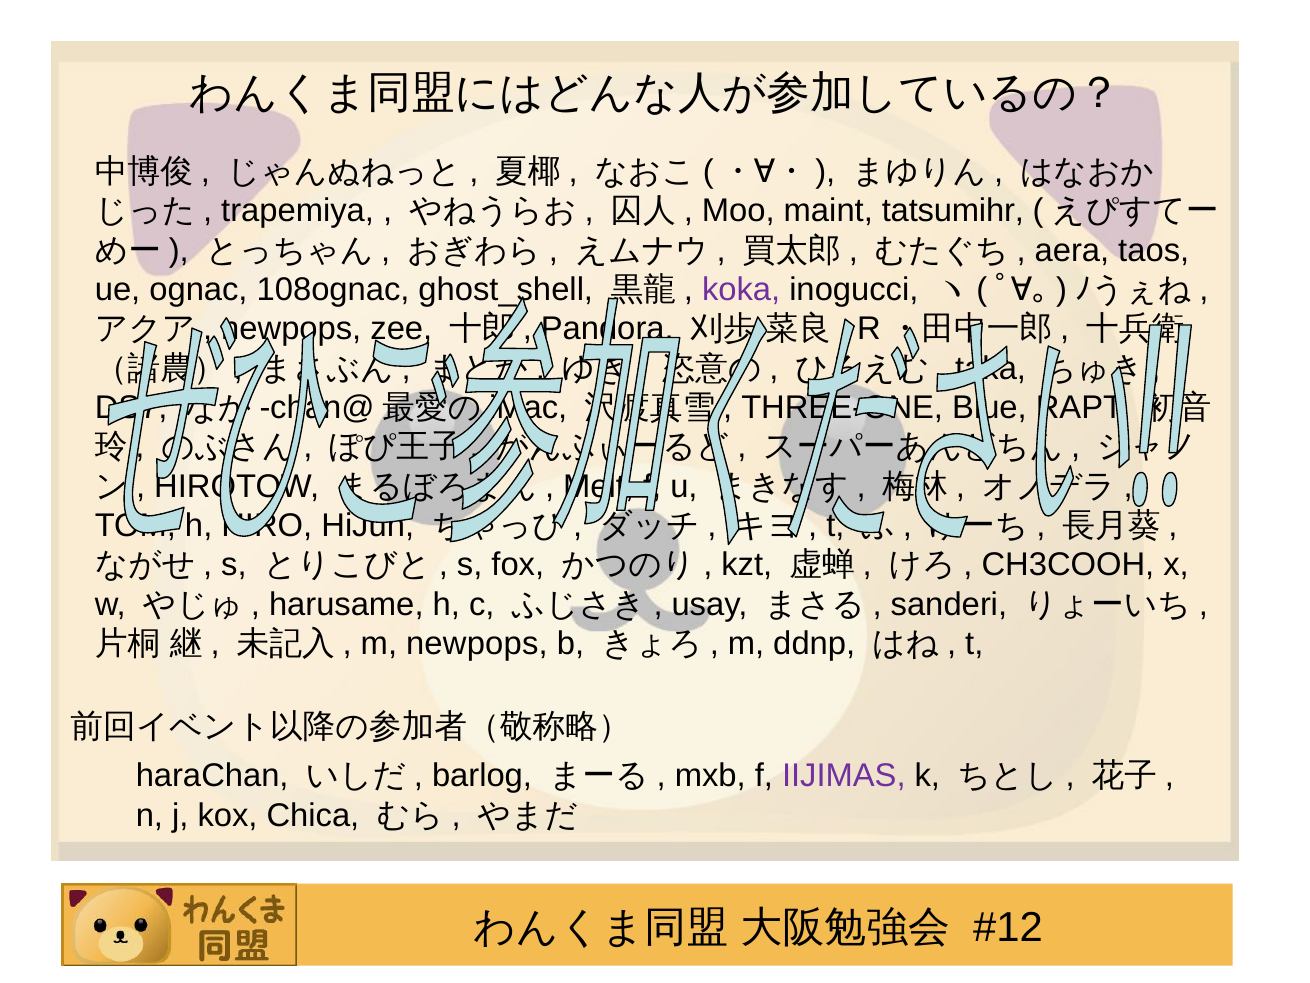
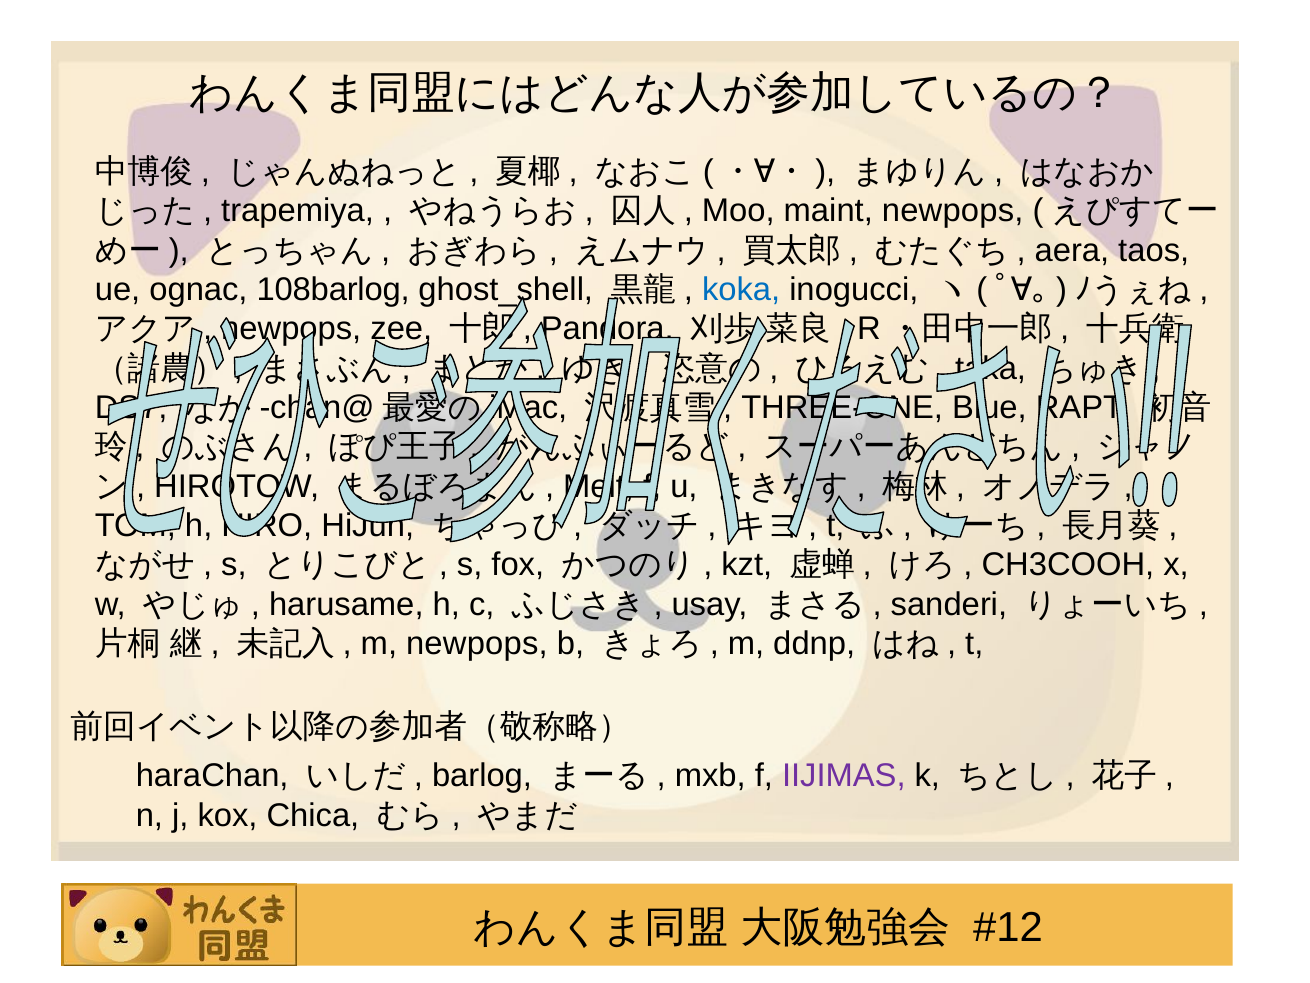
maint tatsumihr: tatsumihr -> newpops
108ognac: 108ognac -> 108barlog
koka colour: purple -> blue
